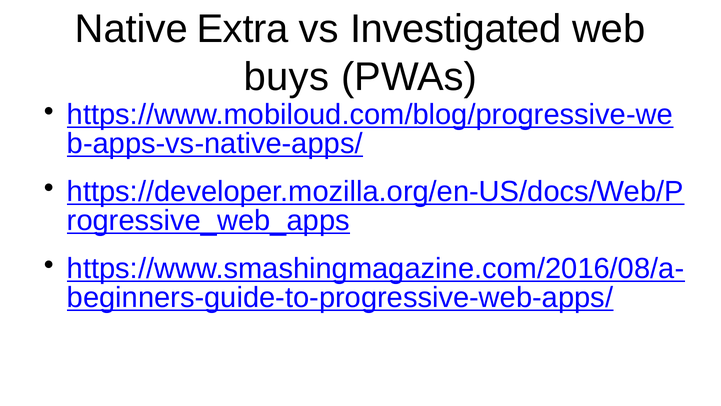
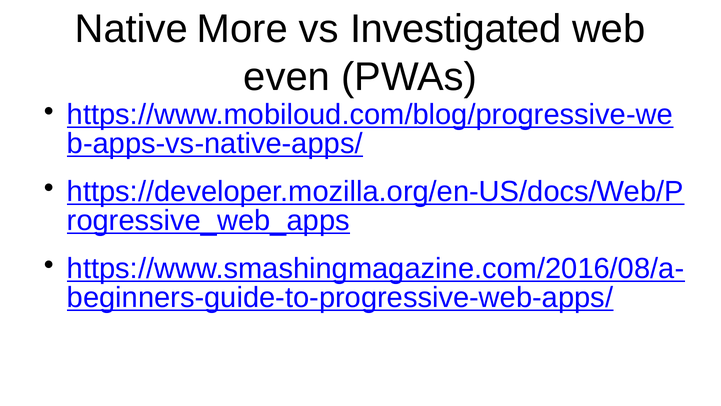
Extra: Extra -> More
buys: buys -> even
